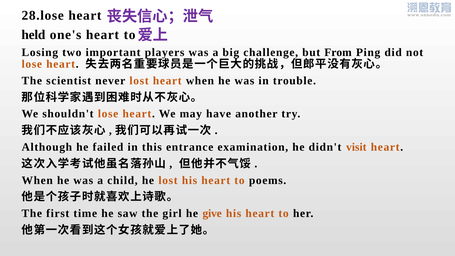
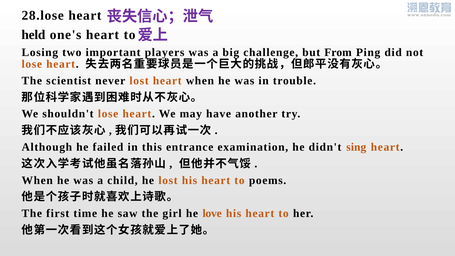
visit: visit -> sing
give: give -> love
